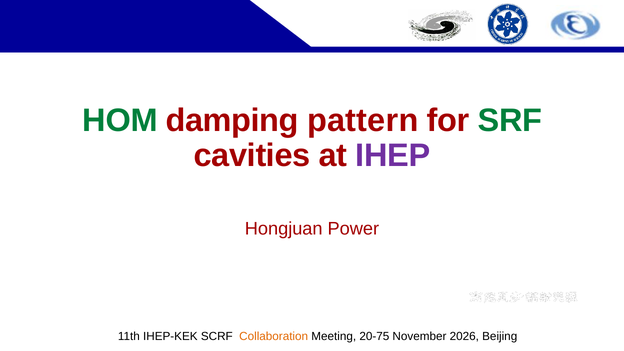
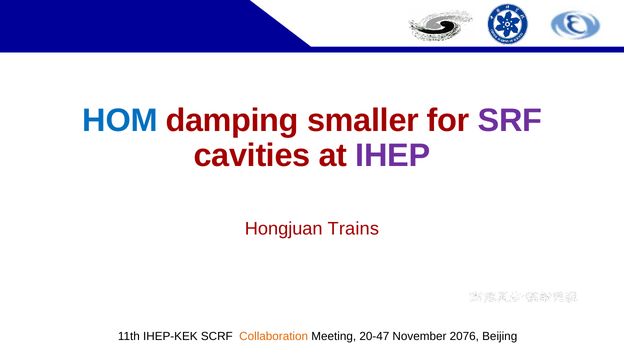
HOM colour: green -> blue
pattern: pattern -> smaller
SRF colour: green -> purple
Power: Power -> Trains
20-75: 20-75 -> 20-47
2026: 2026 -> 2076
